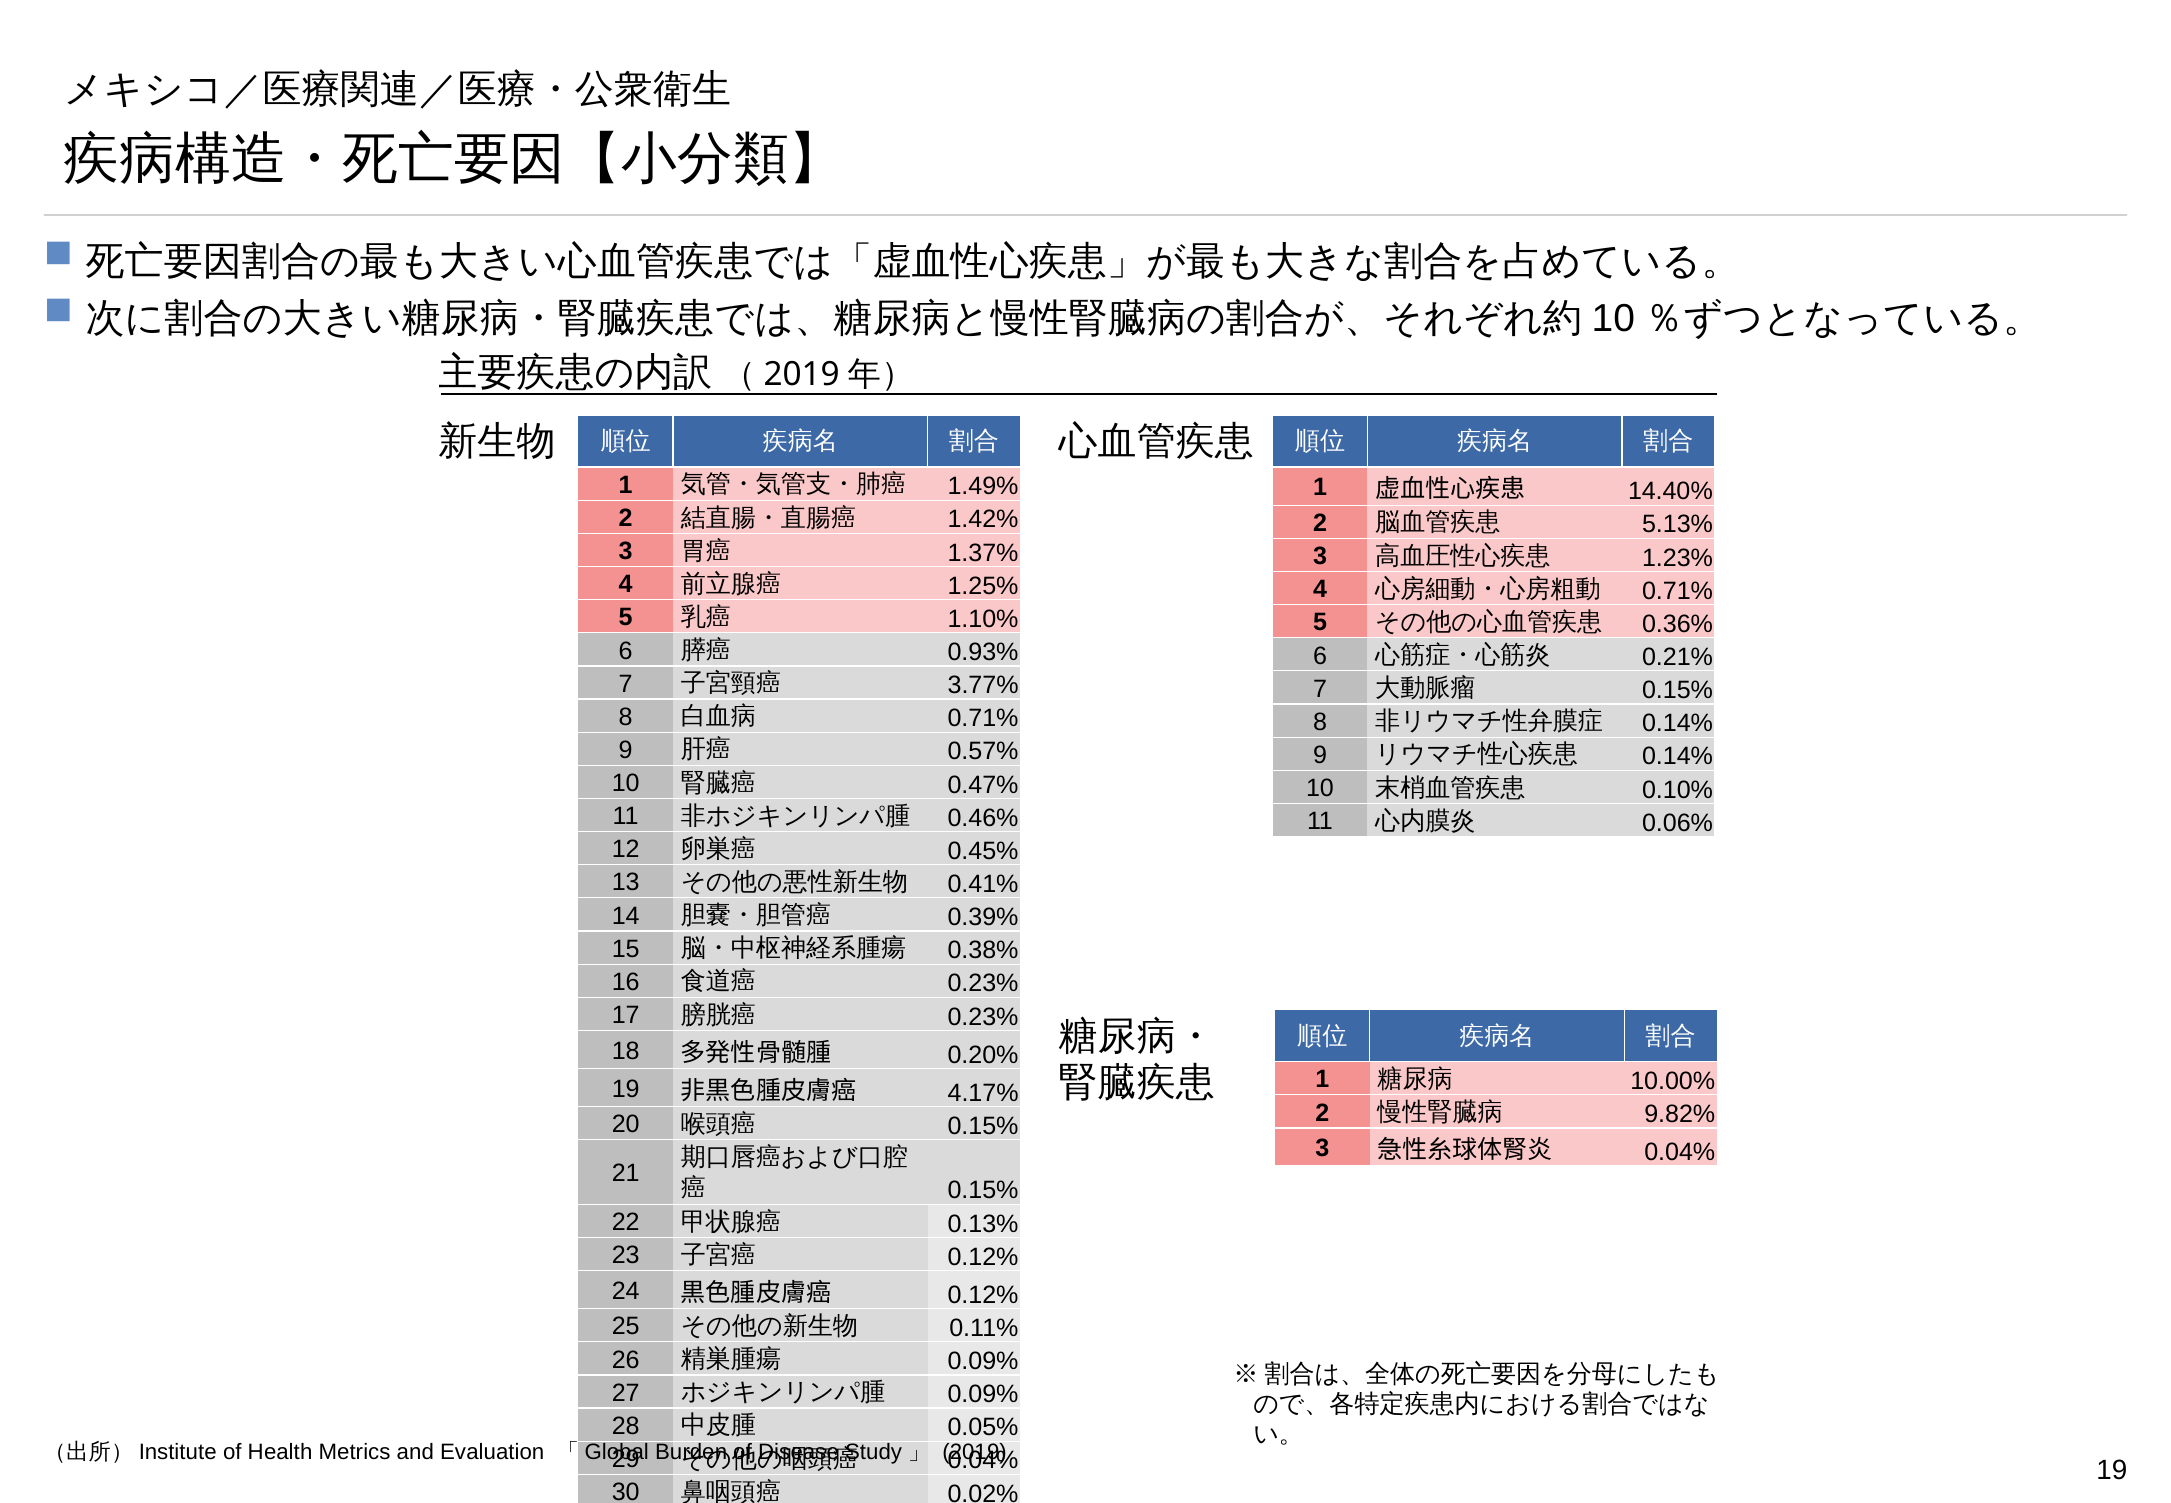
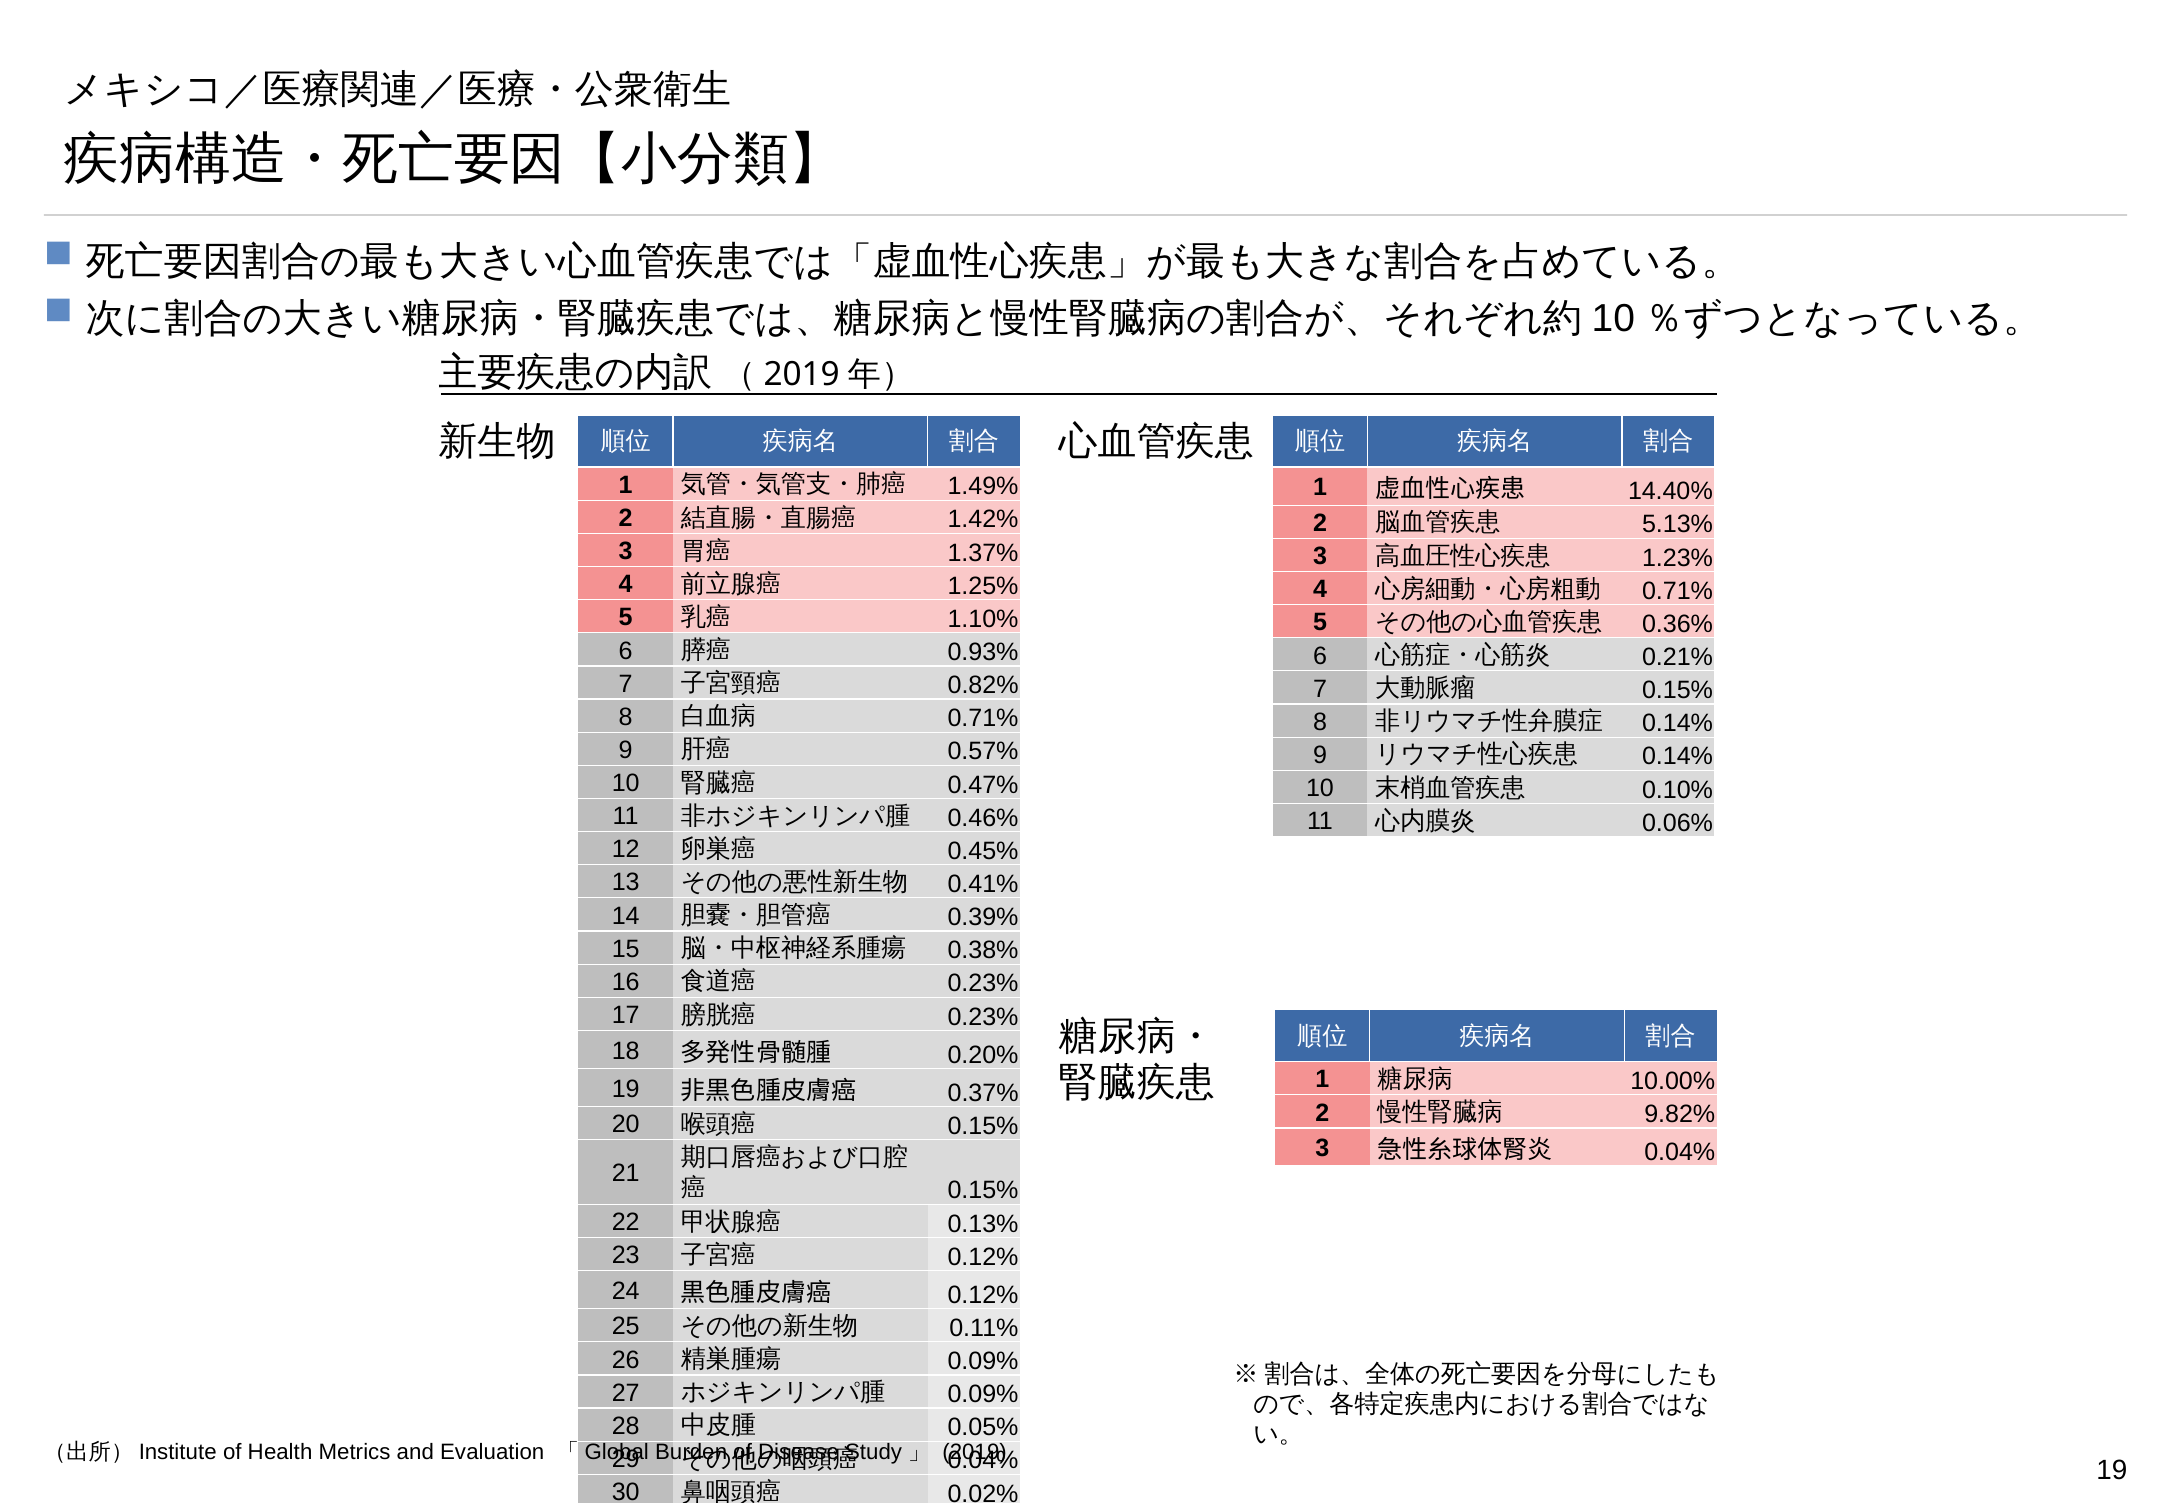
3.77%: 3.77% -> 0.82%
4.17%: 4.17% -> 0.37%
